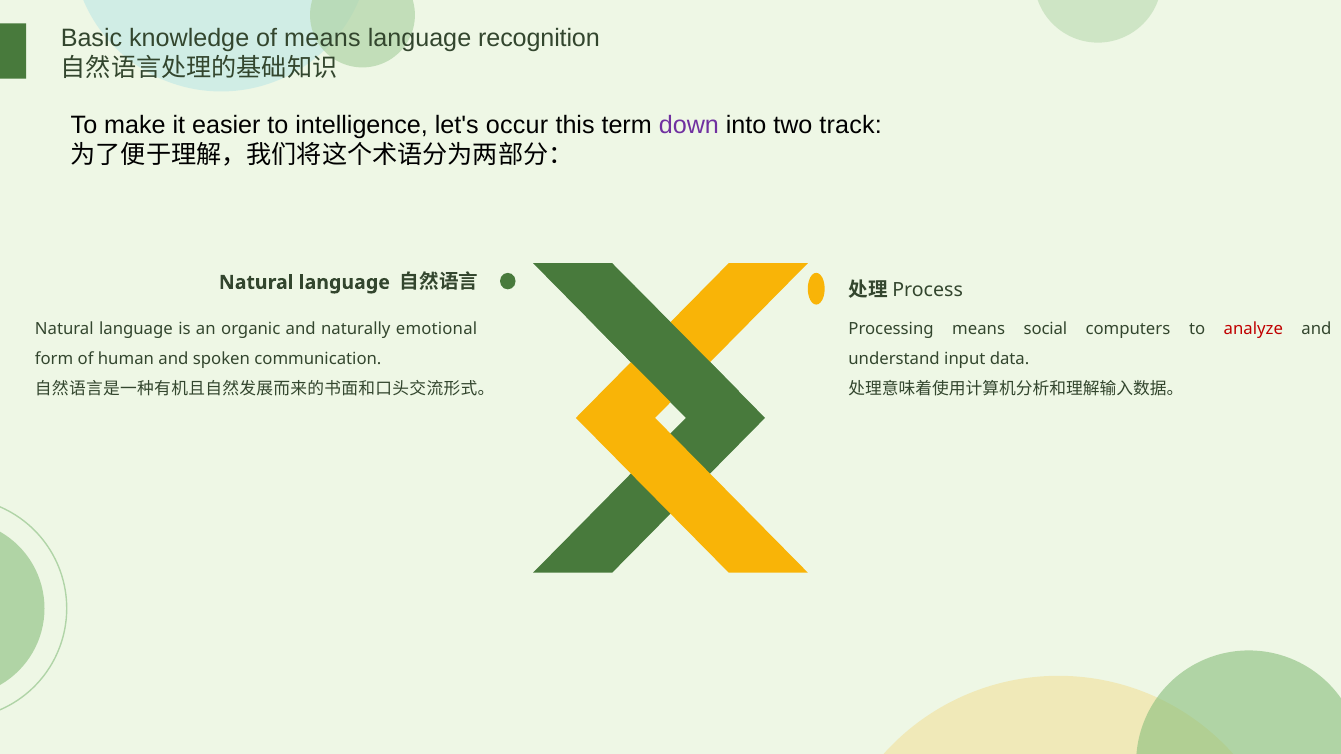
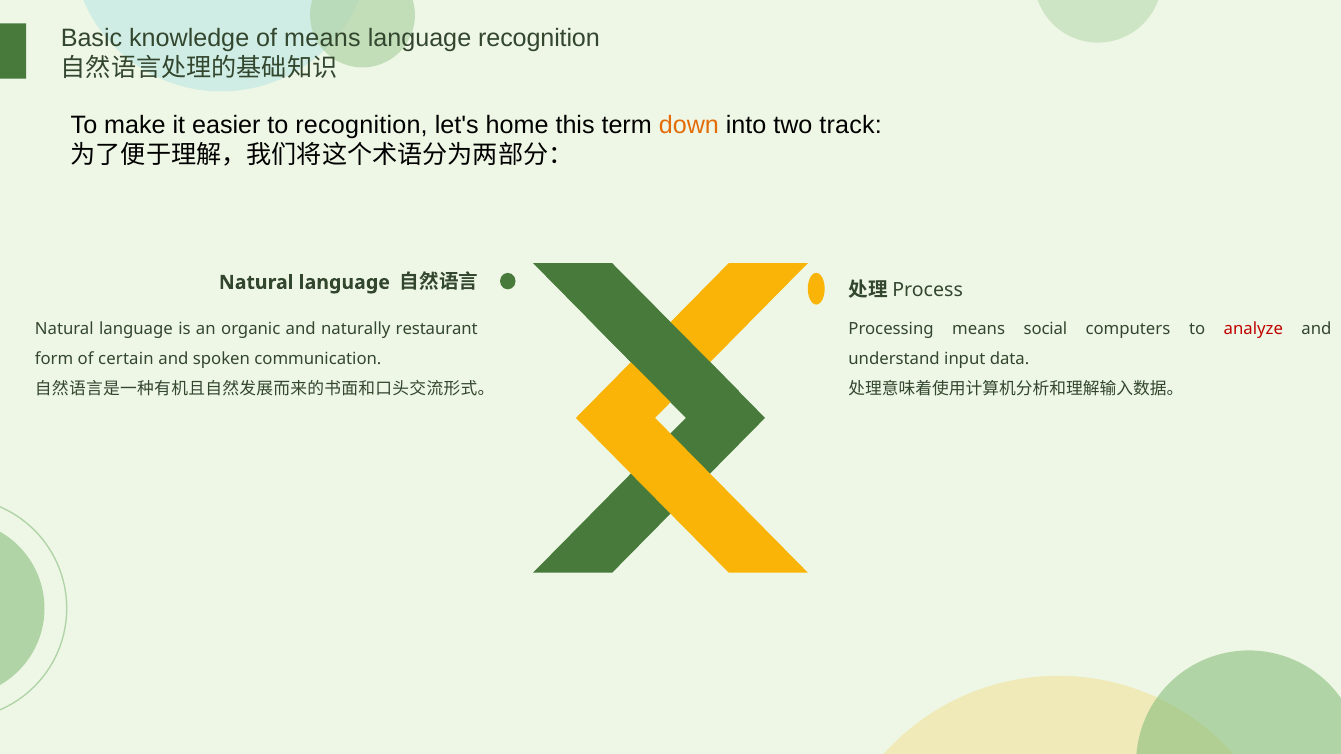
to intelligence: intelligence -> recognition
occur: occur -> home
down colour: purple -> orange
emotional: emotional -> restaurant
human: human -> certain
